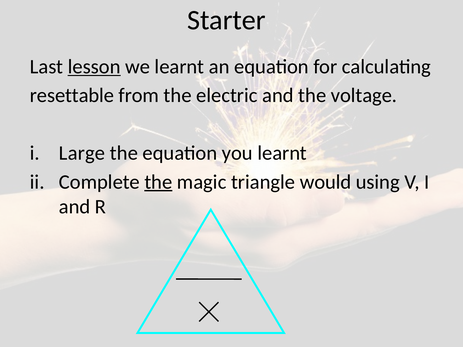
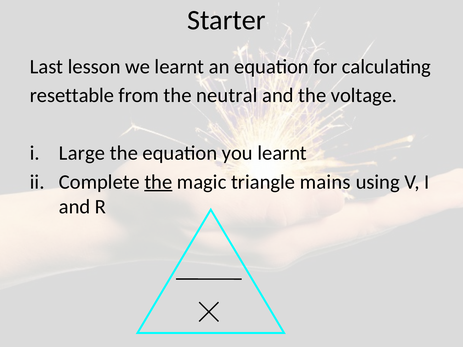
lesson underline: present -> none
electric: electric -> neutral
would: would -> mains
